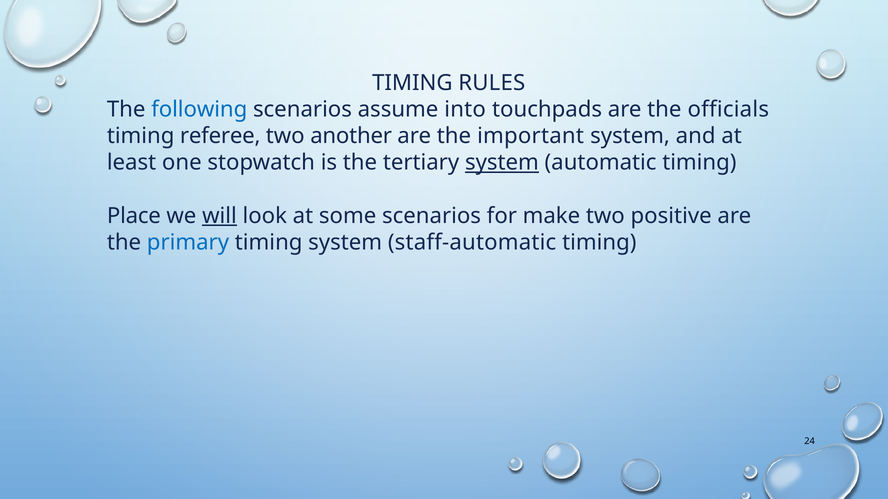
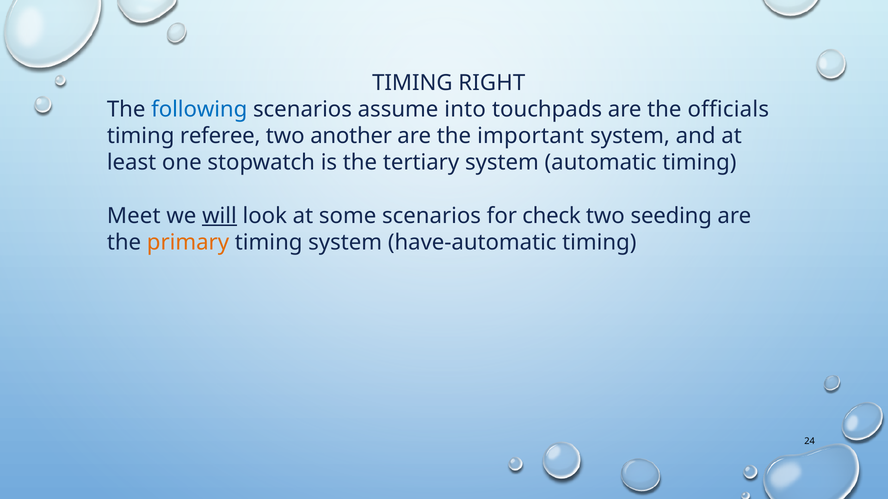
RULES: RULES -> RIGHT
system at (502, 163) underline: present -> none
Place: Place -> Meet
make: make -> check
positive: positive -> seeding
primary colour: blue -> orange
staff-automatic: staff-automatic -> have-automatic
